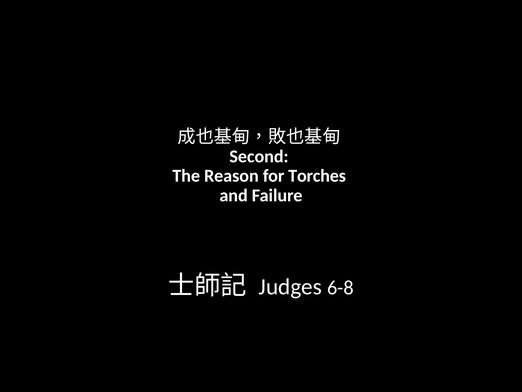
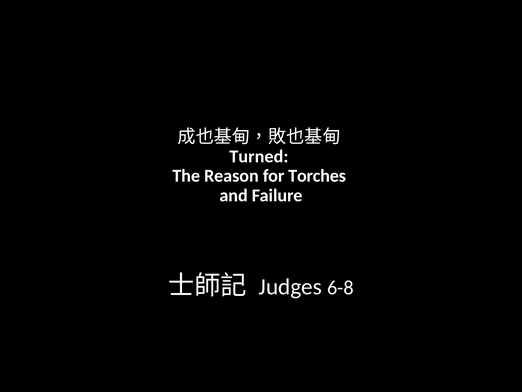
Second: Second -> Turned
